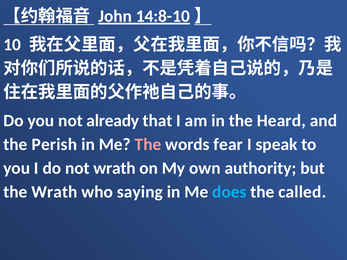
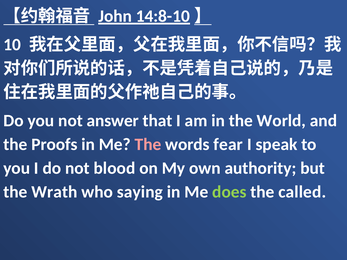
already: already -> answer
Heard: Heard -> World
Perish: Perish -> Proofs
not wrath: wrath -> blood
does colour: light blue -> light green
